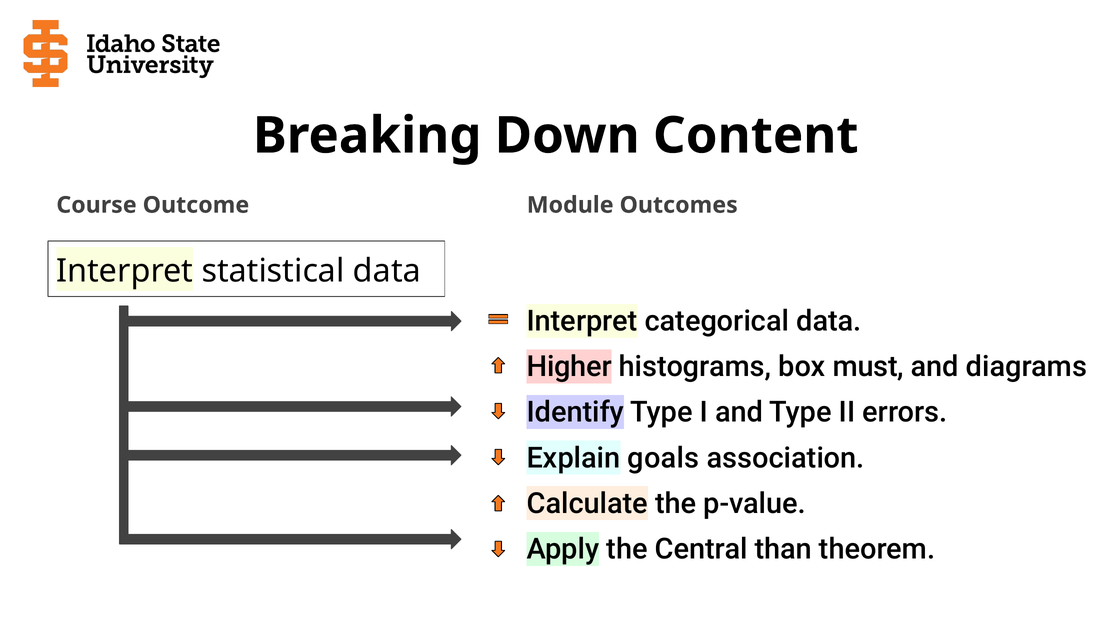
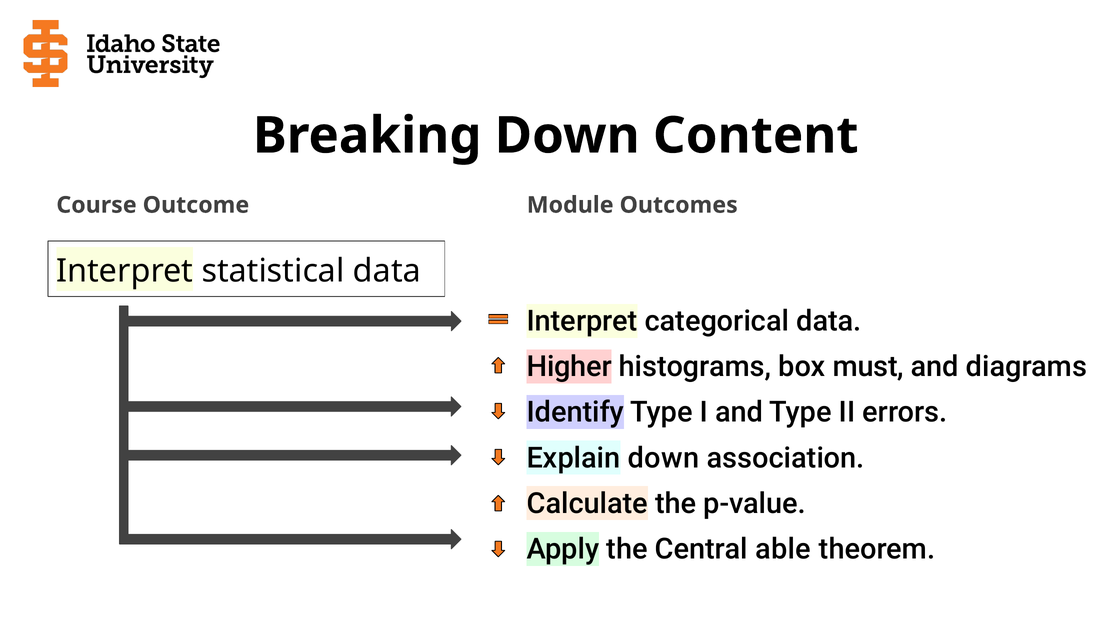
Explain goals: goals -> down
than: than -> able
